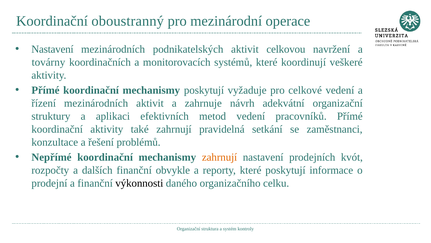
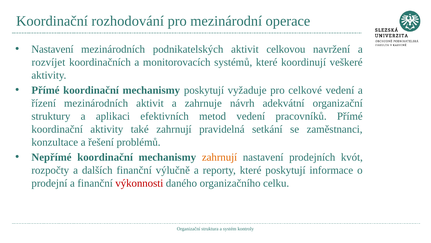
oboustranný: oboustranný -> rozhodování
továrny: továrny -> rozvíjet
obvykle: obvykle -> výlučně
výkonnosti colour: black -> red
